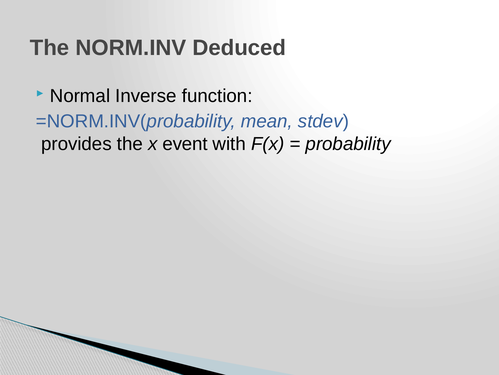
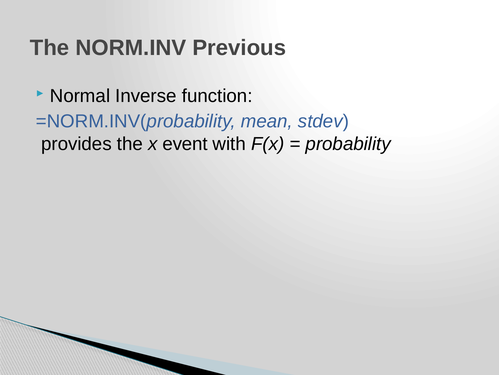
Deduced: Deduced -> Previous
